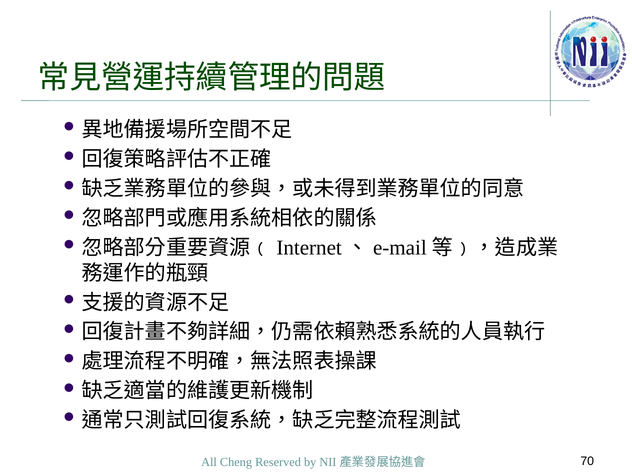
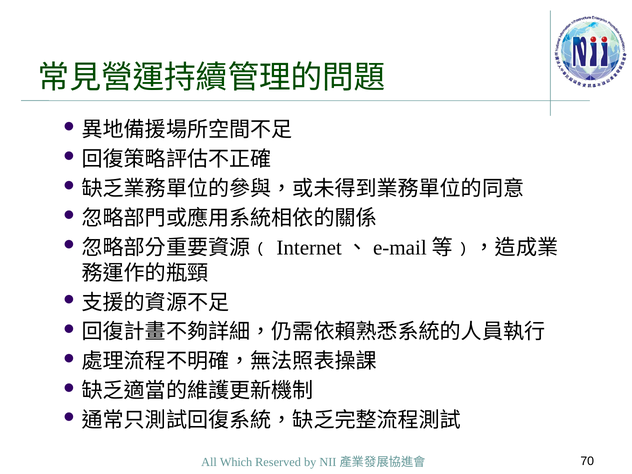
Cheng: Cheng -> Which
